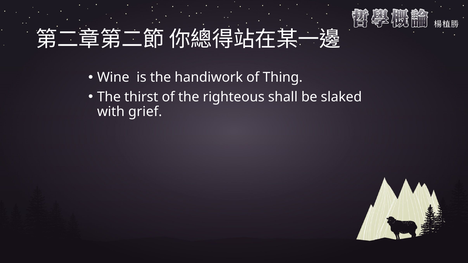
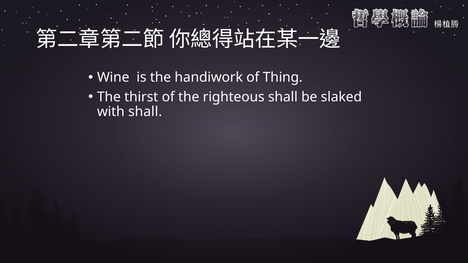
with grief: grief -> shall
